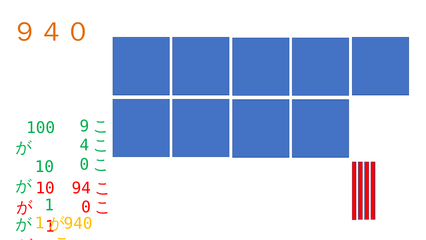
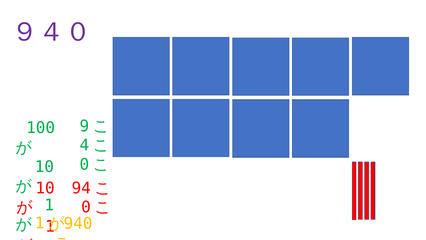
９４０ colour: orange -> purple
